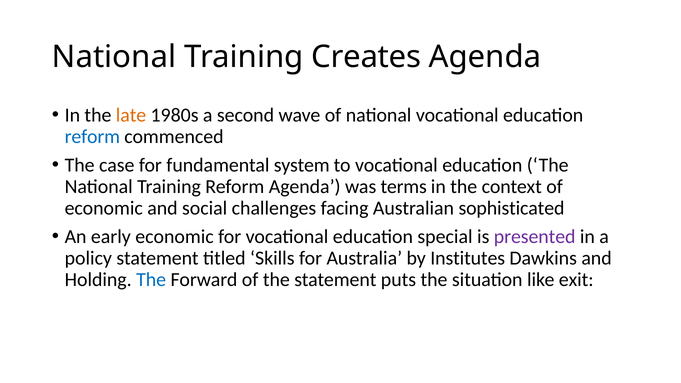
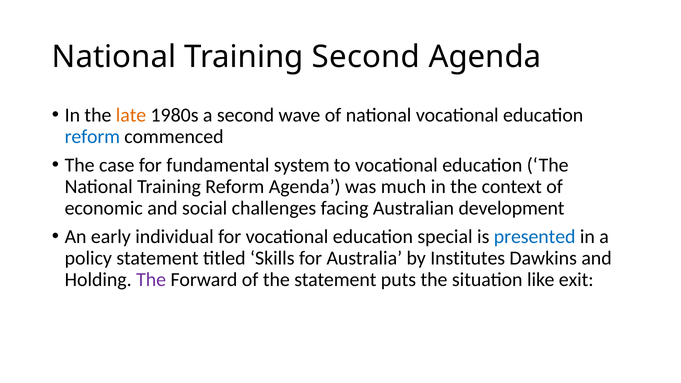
Training Creates: Creates -> Second
terms: terms -> much
sophisticated: sophisticated -> development
early economic: economic -> individual
presented colour: purple -> blue
The at (151, 280) colour: blue -> purple
